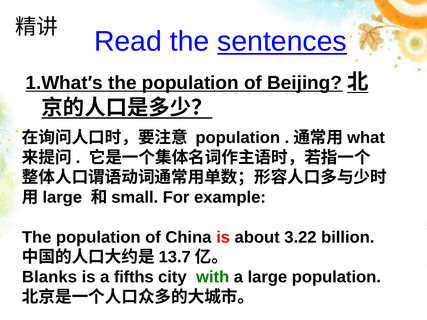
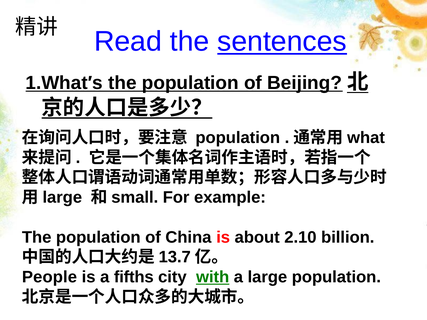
3.22: 3.22 -> 2.10
Blanks: Blanks -> People
with underline: none -> present
